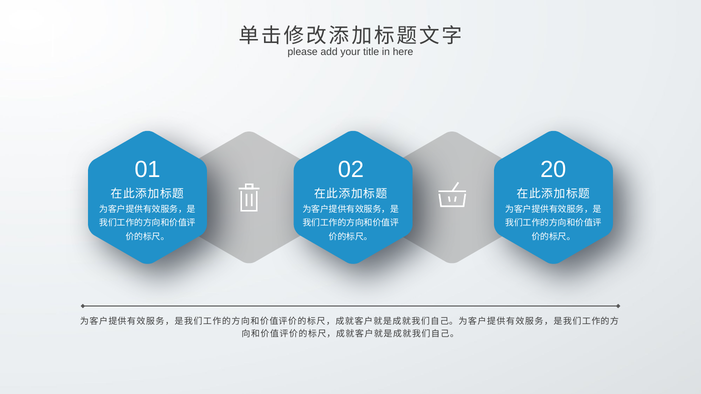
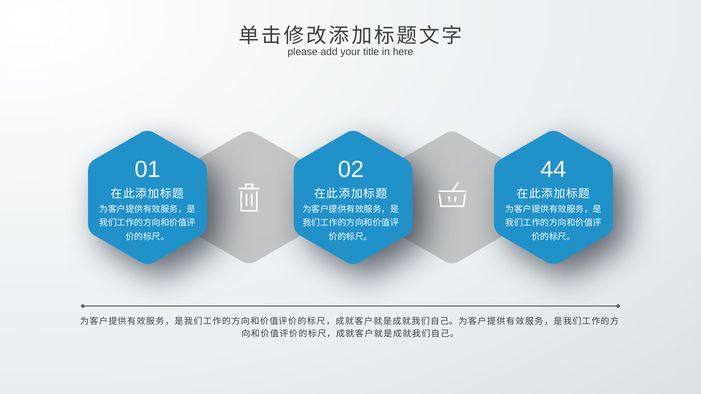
20: 20 -> 44
